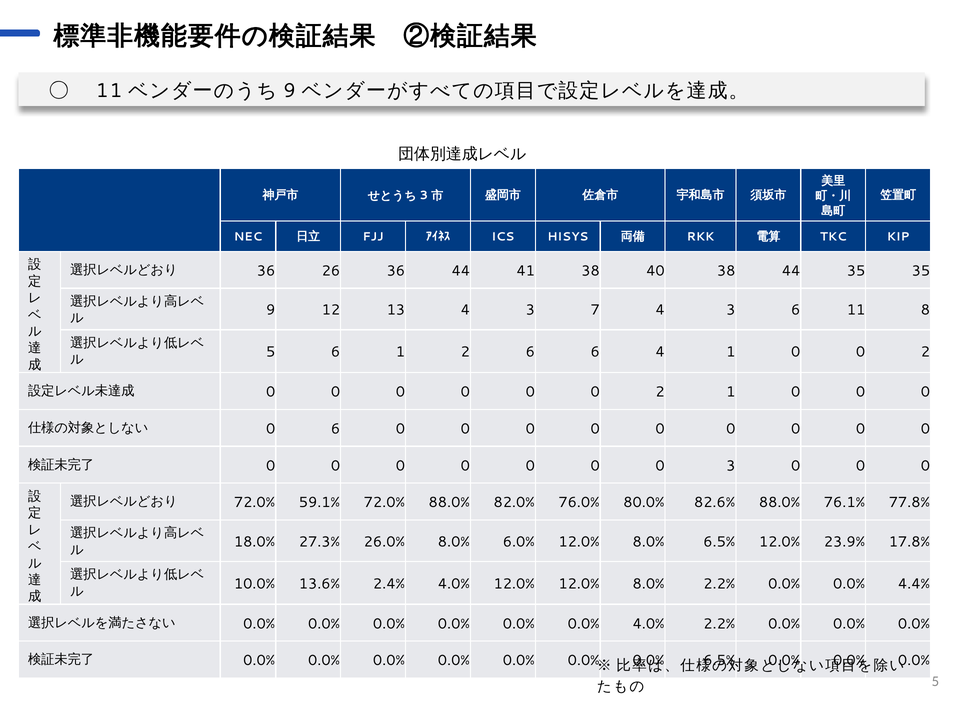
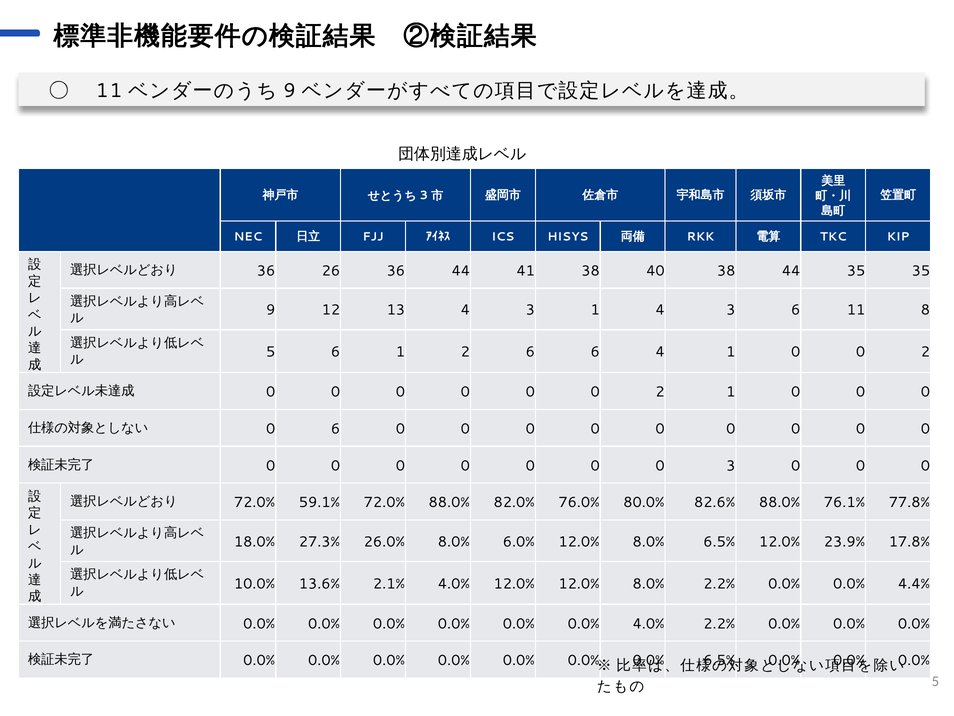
3 7: 7 -> 1
2.4%: 2.4% -> 2.1%
